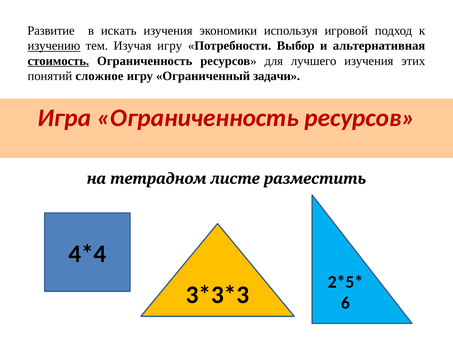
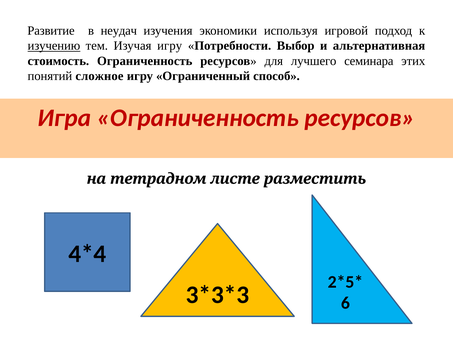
искать: искать -> неудач
стоимость underline: present -> none
лучшего изучения: изучения -> семинара
задачи: задачи -> способ
